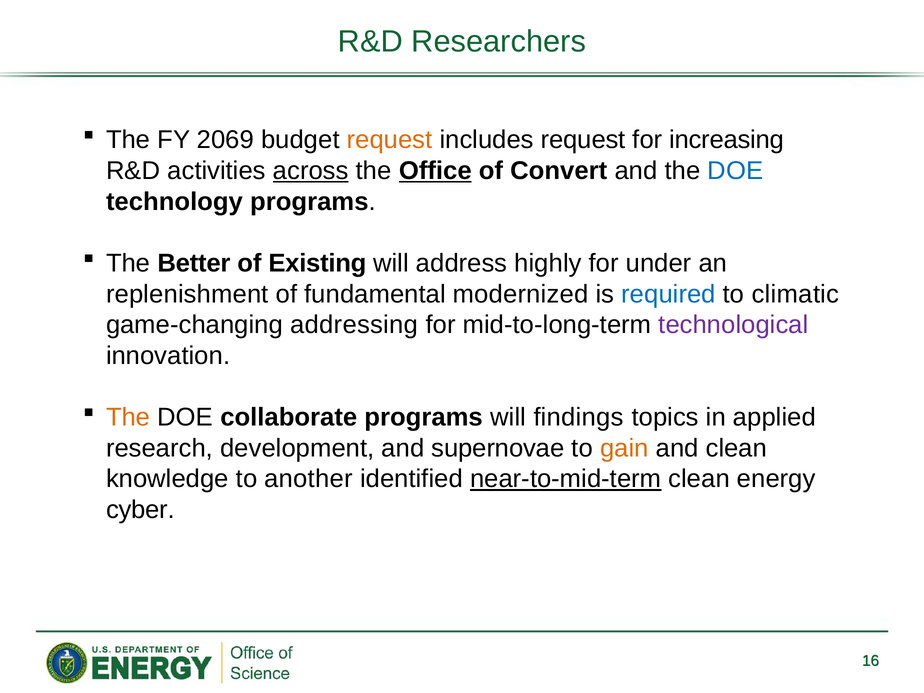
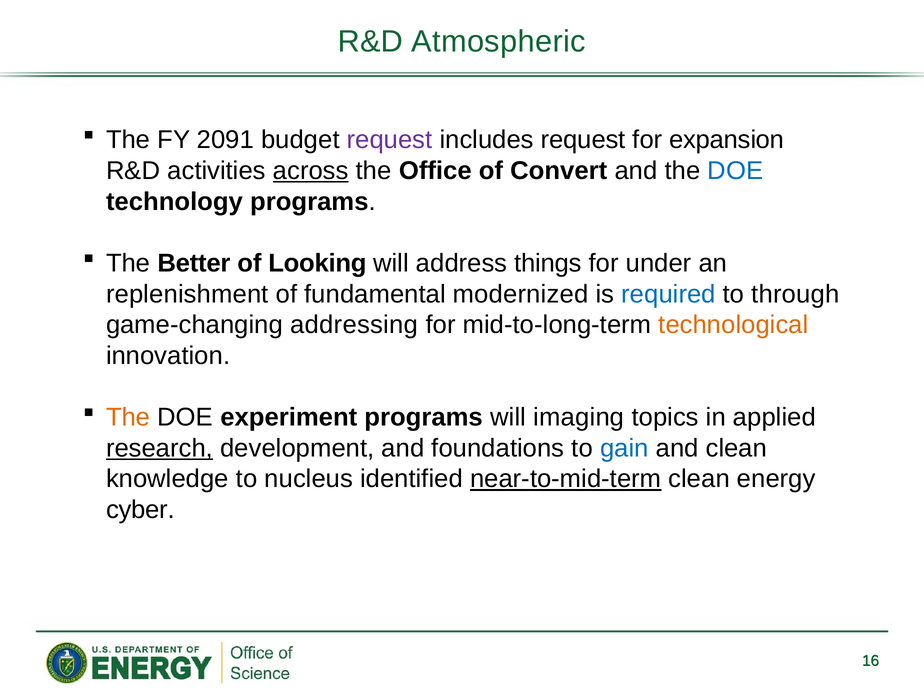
Researchers: Researchers -> Atmospheric
2069: 2069 -> 2091
request at (390, 140) colour: orange -> purple
increasing: increasing -> expansion
Office underline: present -> none
Existing: Existing -> Looking
highly: highly -> things
climatic: climatic -> through
technological colour: purple -> orange
collaborate: collaborate -> experiment
findings: findings -> imaging
research underline: none -> present
supernovae: supernovae -> foundations
gain colour: orange -> blue
another: another -> nucleus
